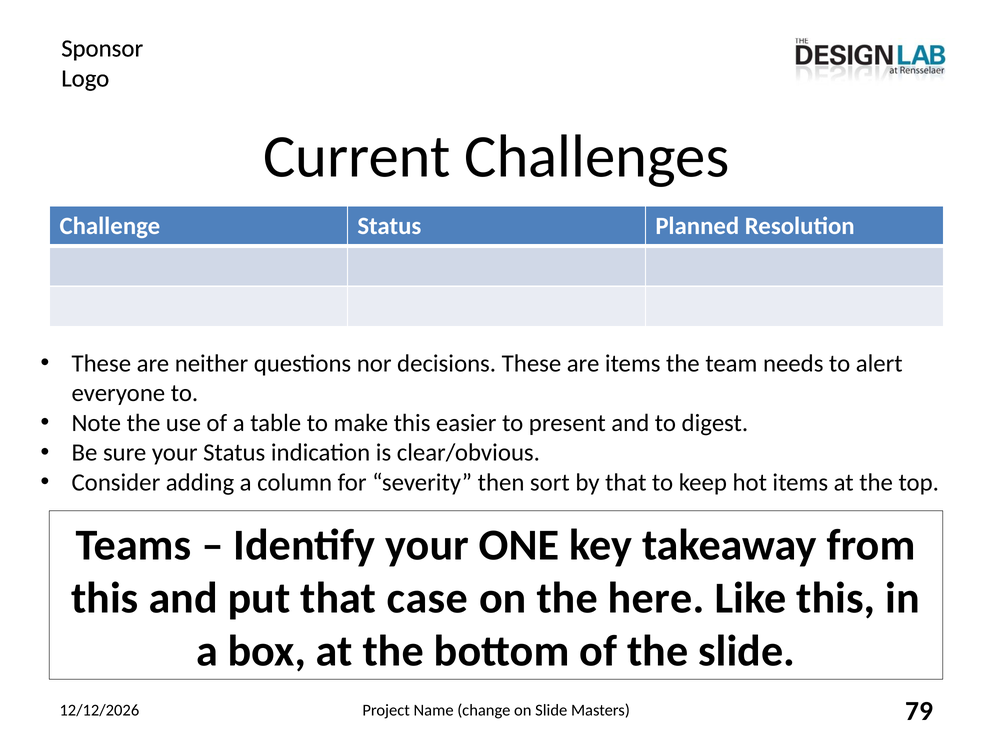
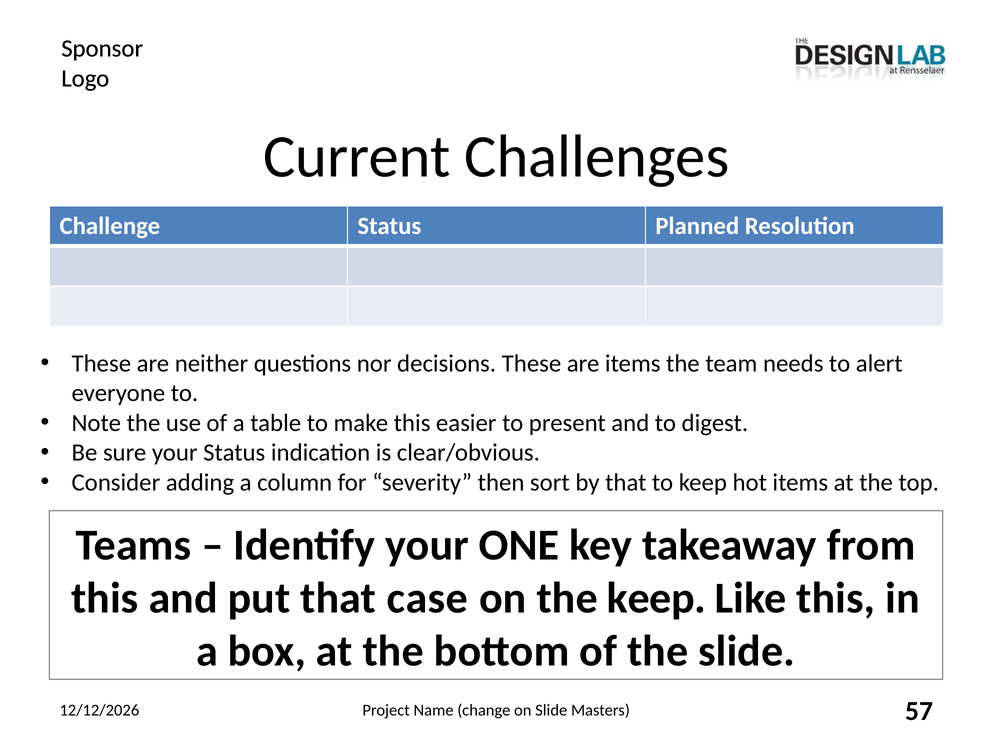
the here: here -> keep
79: 79 -> 57
